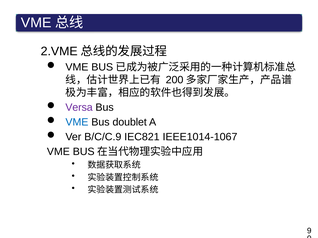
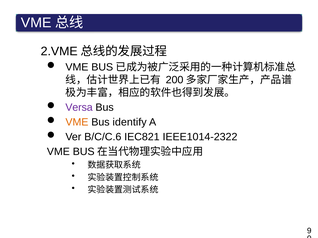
VME at (77, 122) colour: blue -> orange
doublet: doublet -> identify
B/C/C.9: B/C/C.9 -> B/C/C.6
IEEE1014-1067: IEEE1014-1067 -> IEEE1014-2322
